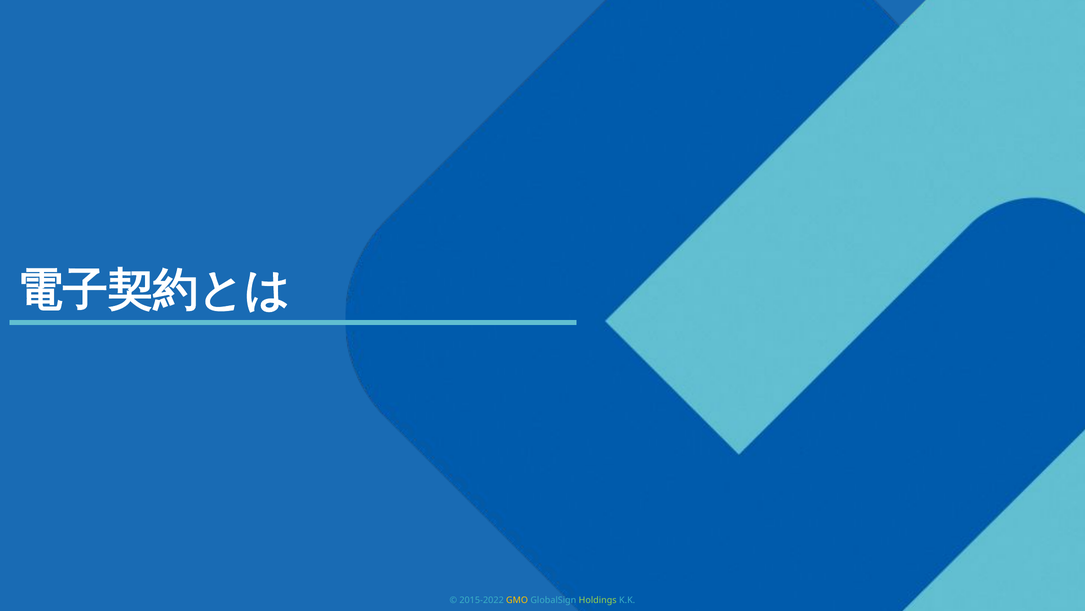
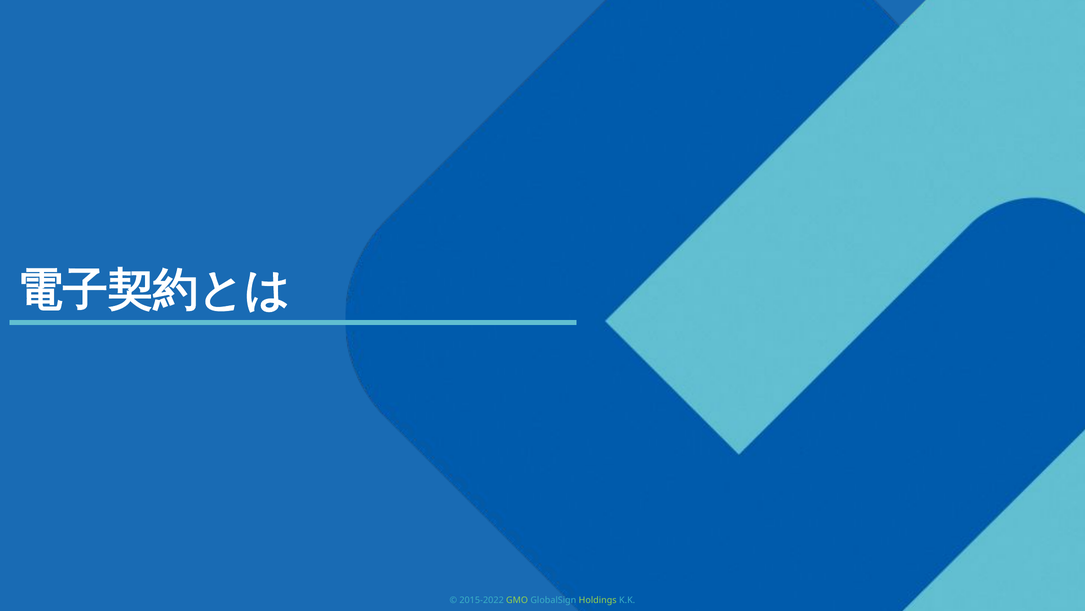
GMO colour: yellow -> light green
